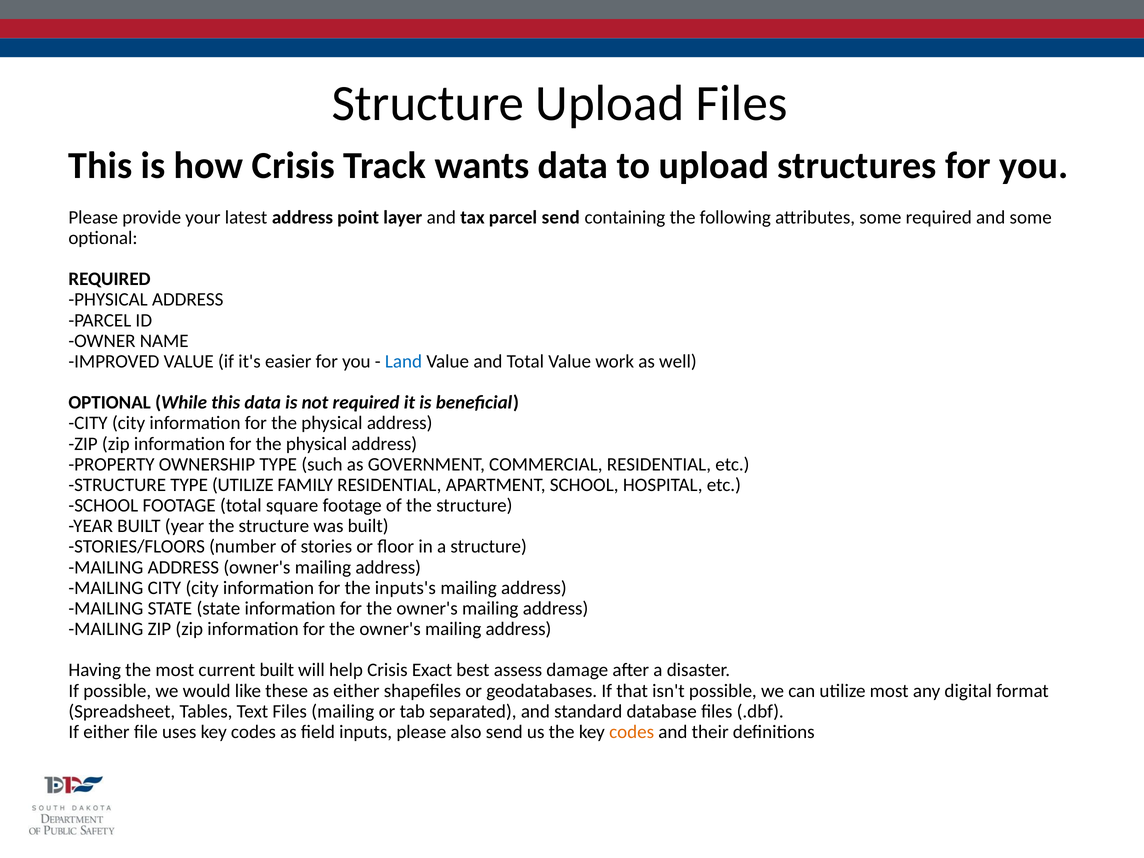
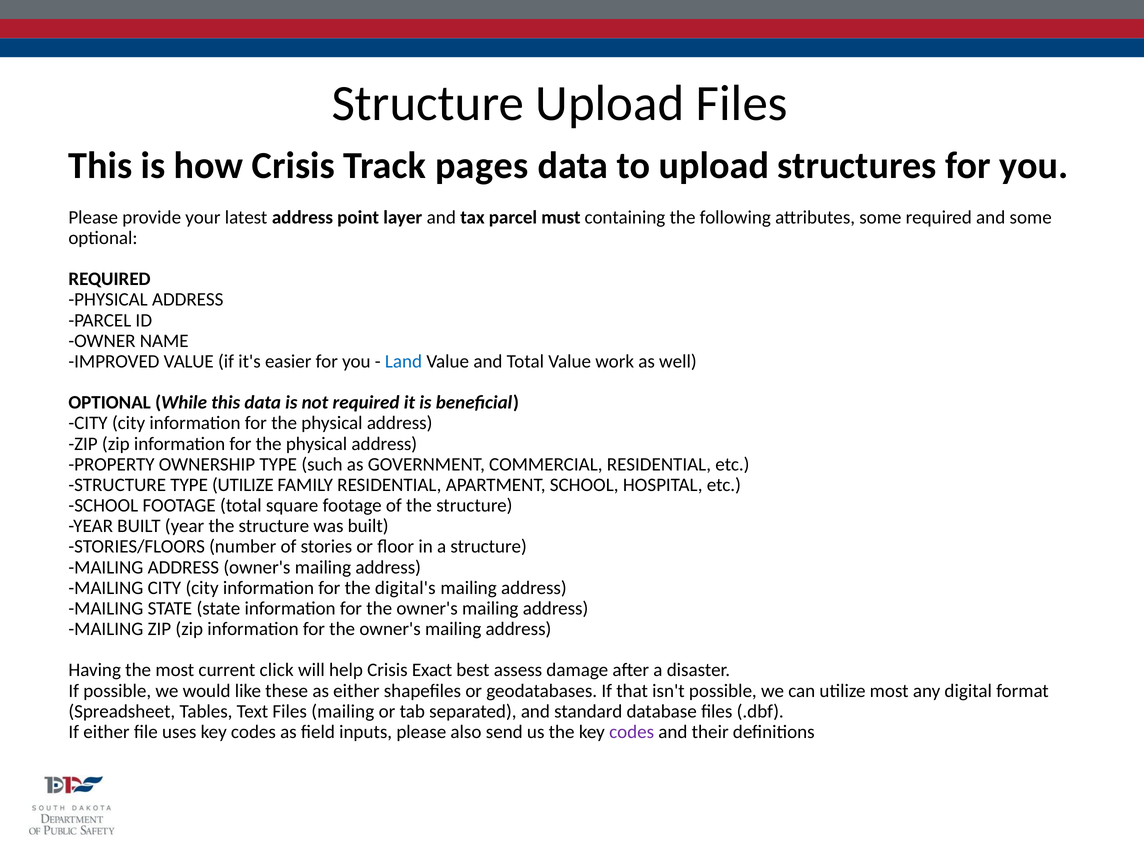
wants: wants -> pages
parcel send: send -> must
inputs's: inputs's -> digital's
current built: built -> click
codes at (632, 732) colour: orange -> purple
